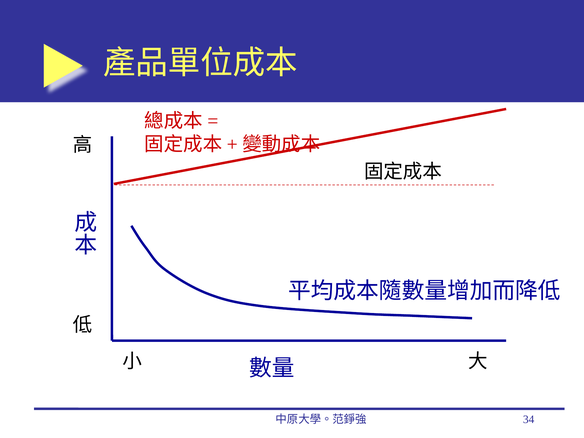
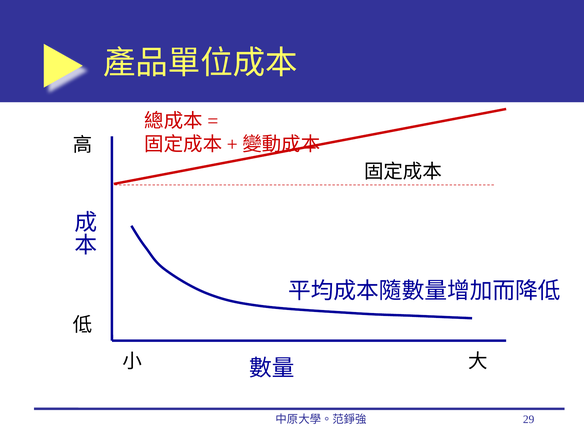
34: 34 -> 29
